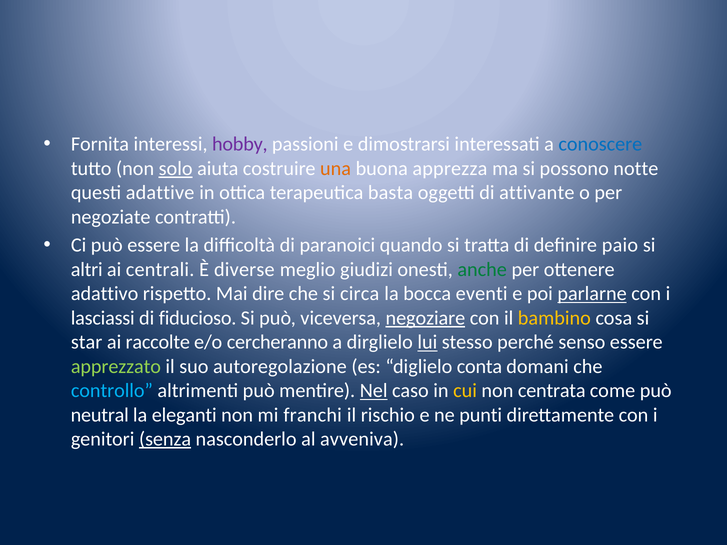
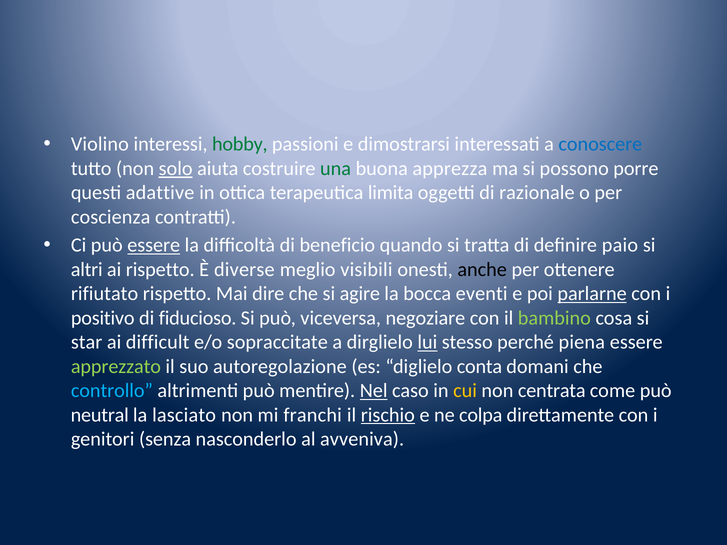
Fornita: Fornita -> Violino
hobby colour: purple -> green
una colour: orange -> green
notte: notte -> porre
basta: basta -> limita
attivante: attivante -> razionale
negoziate: negoziate -> coscienza
essere at (154, 245) underline: none -> present
paranoici: paranoici -> beneficio
ai centrali: centrali -> rispetto
giudizi: giudizi -> visibili
anche colour: green -> black
adattivo: adattivo -> rifiutato
circa: circa -> agire
lasciassi: lasciassi -> positivo
negoziare underline: present -> none
bambino colour: yellow -> light green
raccolte: raccolte -> difficult
cercheranno: cercheranno -> sopraccitate
senso: senso -> piena
eleganti: eleganti -> lasciato
rischio underline: none -> present
punti: punti -> colpa
senza underline: present -> none
